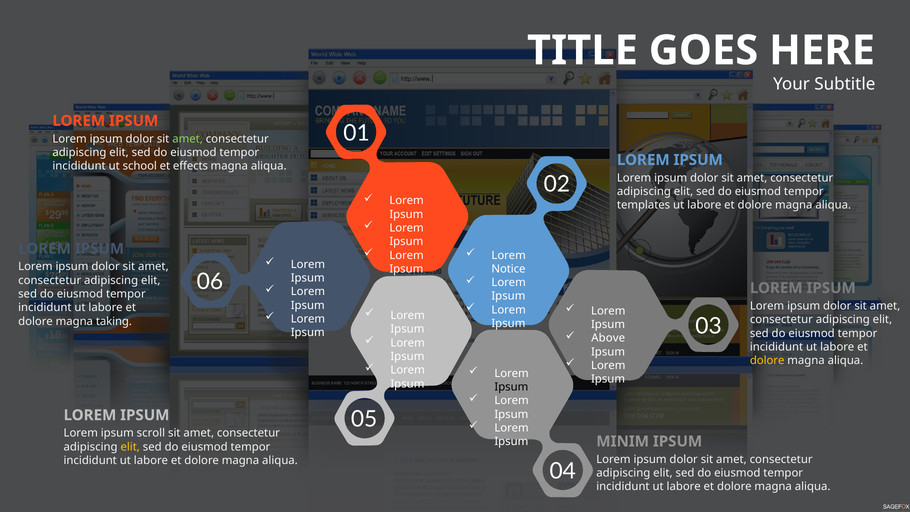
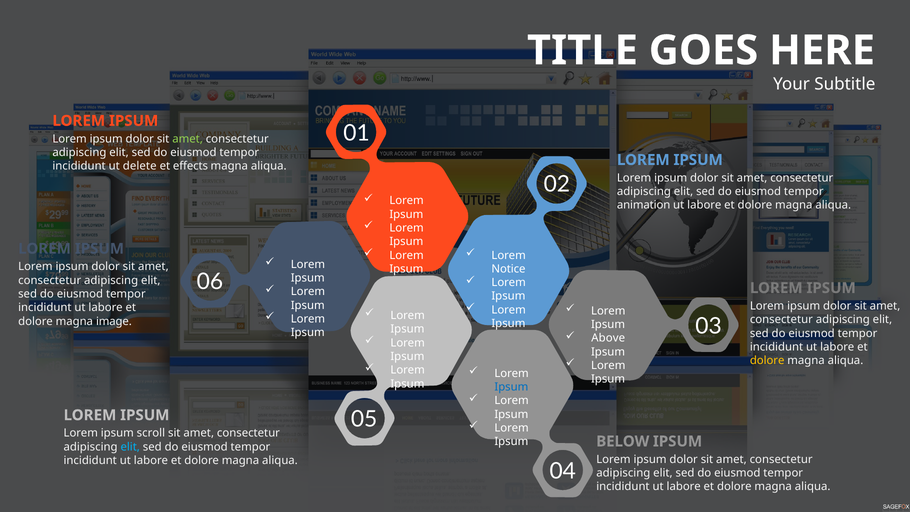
school: school -> delete
templates: templates -> animation
taking: taking -> image
Ipsum at (511, 387) colour: black -> blue
MINIM: MINIM -> BELOW
elit at (130, 447) colour: yellow -> light blue
